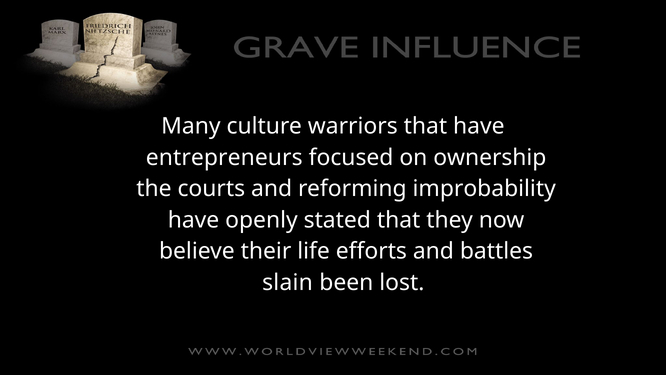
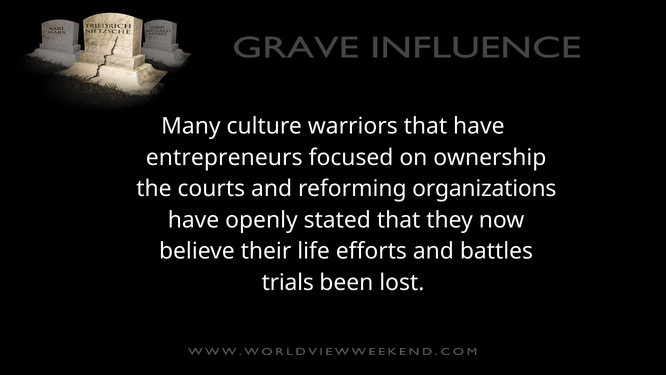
improbability: improbability -> organizations
slain: slain -> trials
